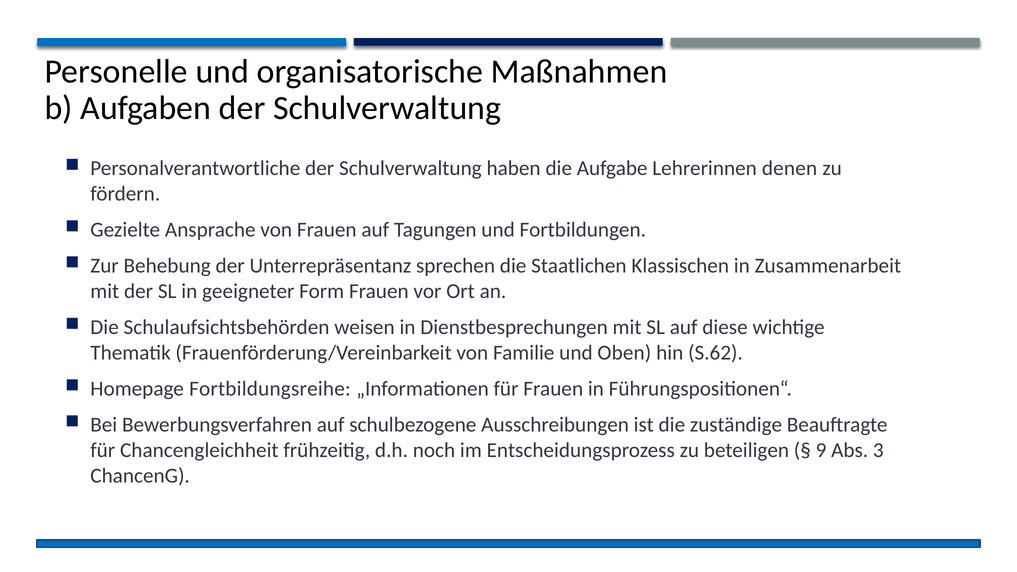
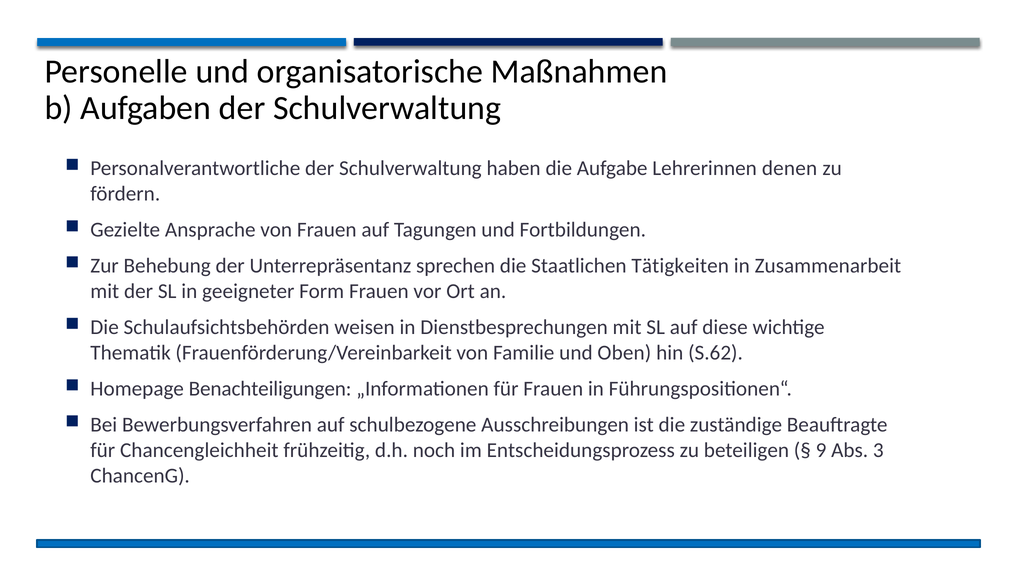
Klassischen: Klassischen -> Tätigkeiten
Fortbildungsreihe: Fortbildungsreihe -> Benachteiligungen
